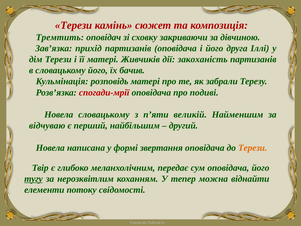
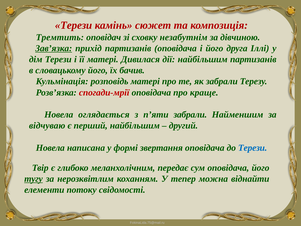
закриваючи: закриваючи -> незабутнім
Зав’язка underline: none -> present
Живчиків: Живчиків -> Дивилася
дії закоханість: закоханість -> найбільшим
подиві: подиві -> краще
Новела словацькому: словацькому -> оглядається
п’яти великій: великій -> забрали
Терези at (253, 148) colour: orange -> blue
